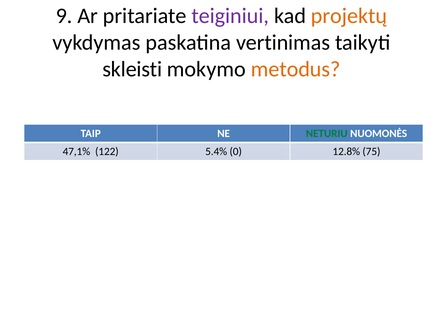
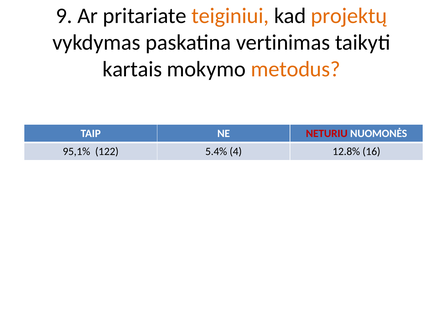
teiginiui colour: purple -> orange
skleisti: skleisti -> kartais
NETURIU colour: green -> red
47,1%: 47,1% -> 95,1%
0: 0 -> 4
75: 75 -> 16
